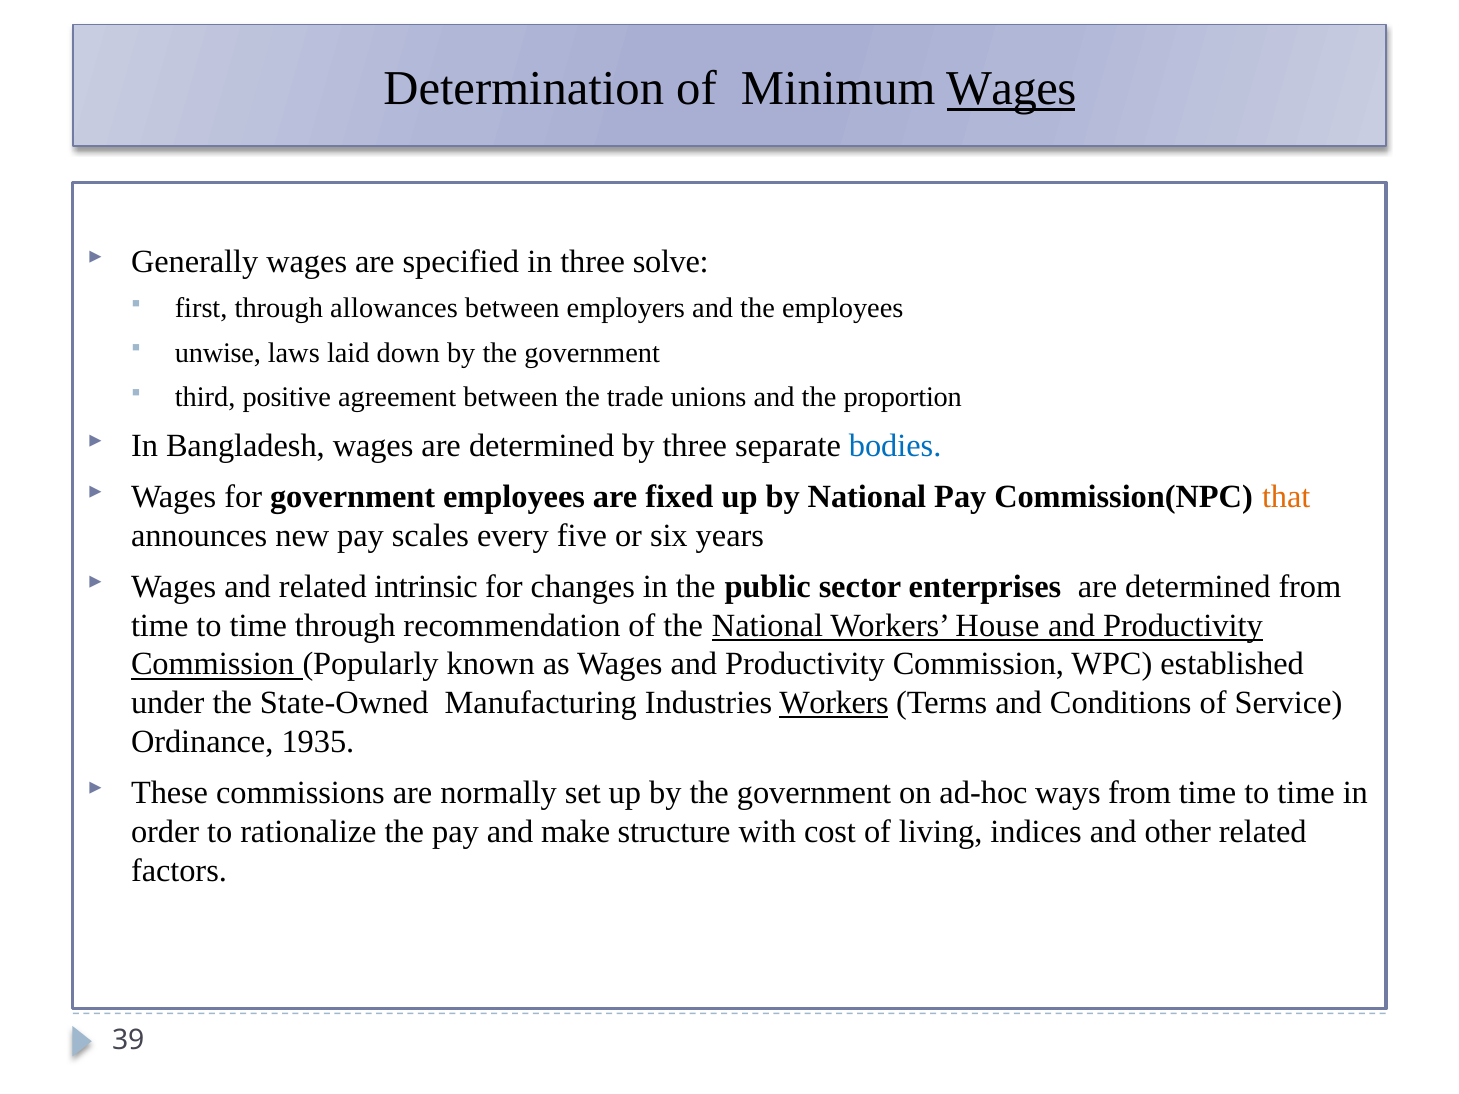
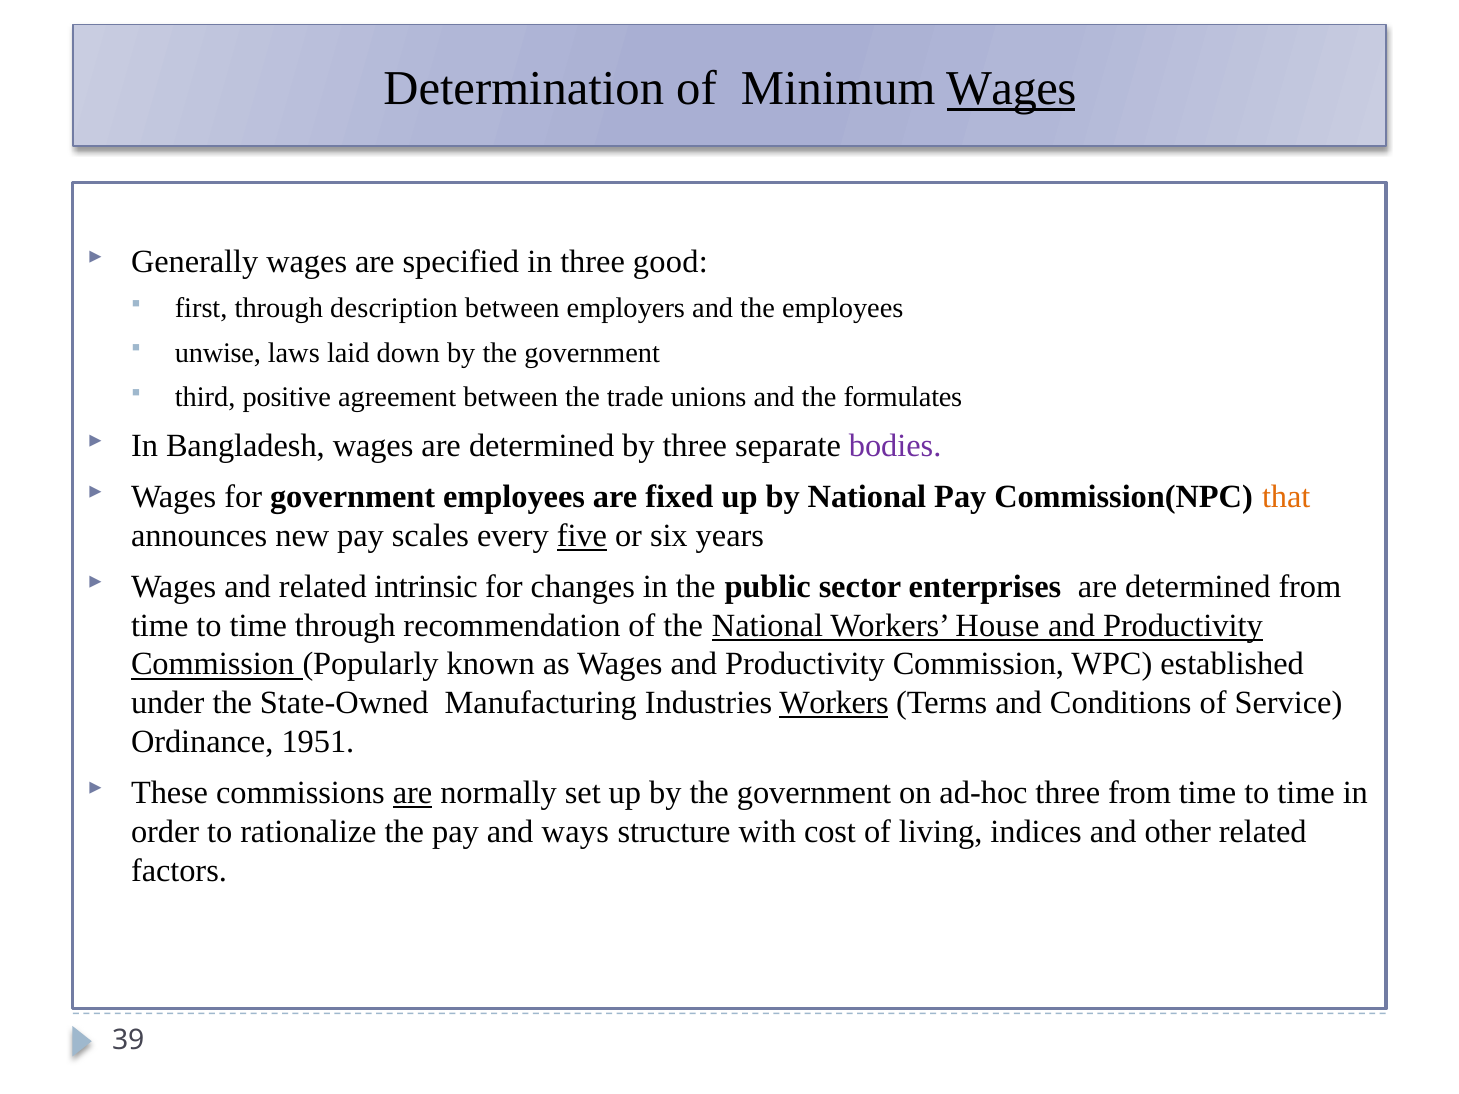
solve: solve -> good
allowances: allowances -> description
proportion: proportion -> formulates
bodies colour: blue -> purple
five underline: none -> present
1935: 1935 -> 1951
are at (412, 793) underline: none -> present
ad-hoc ways: ways -> three
make: make -> ways
